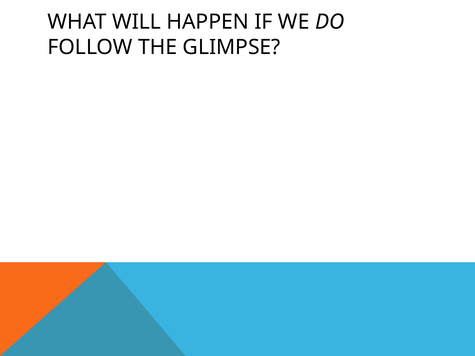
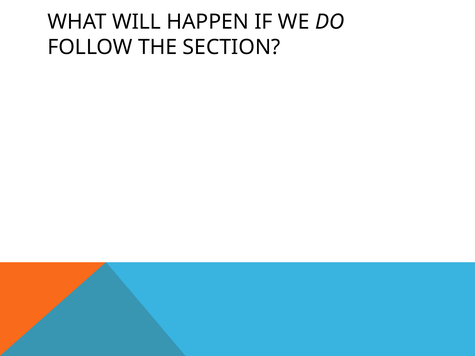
GLIMPSE: GLIMPSE -> SECTION
